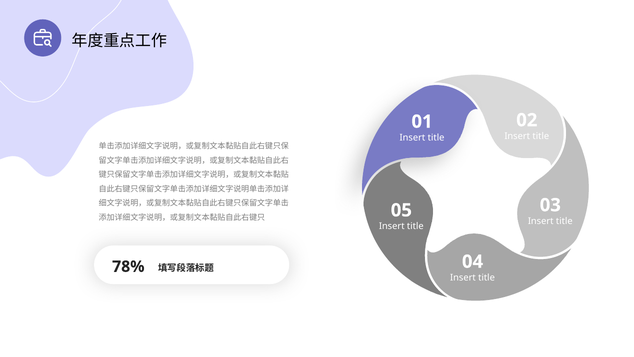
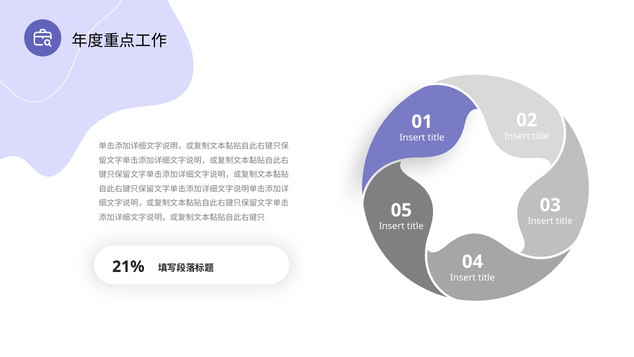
78%: 78% -> 21%
